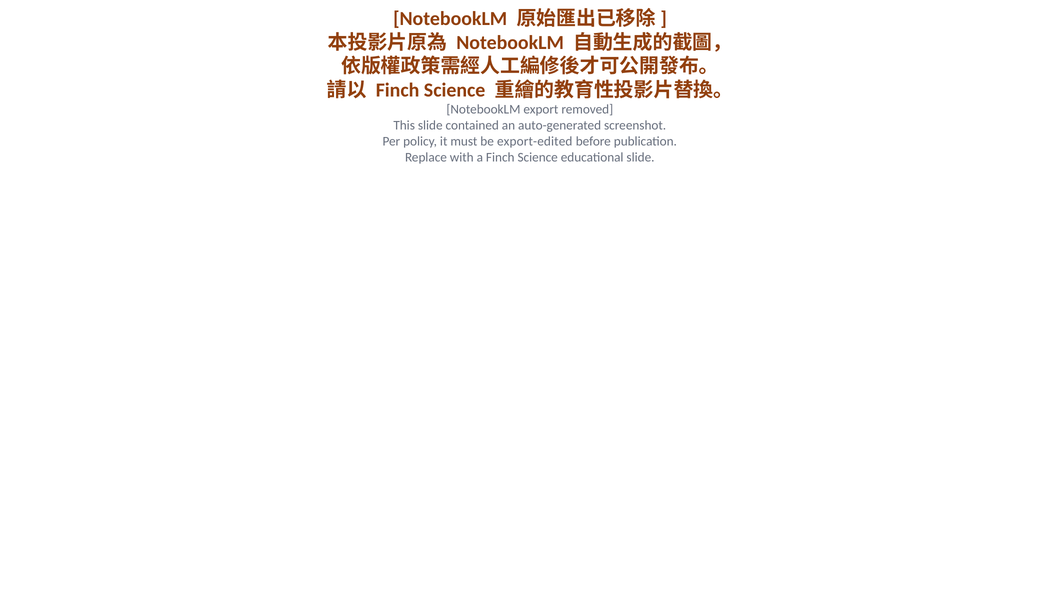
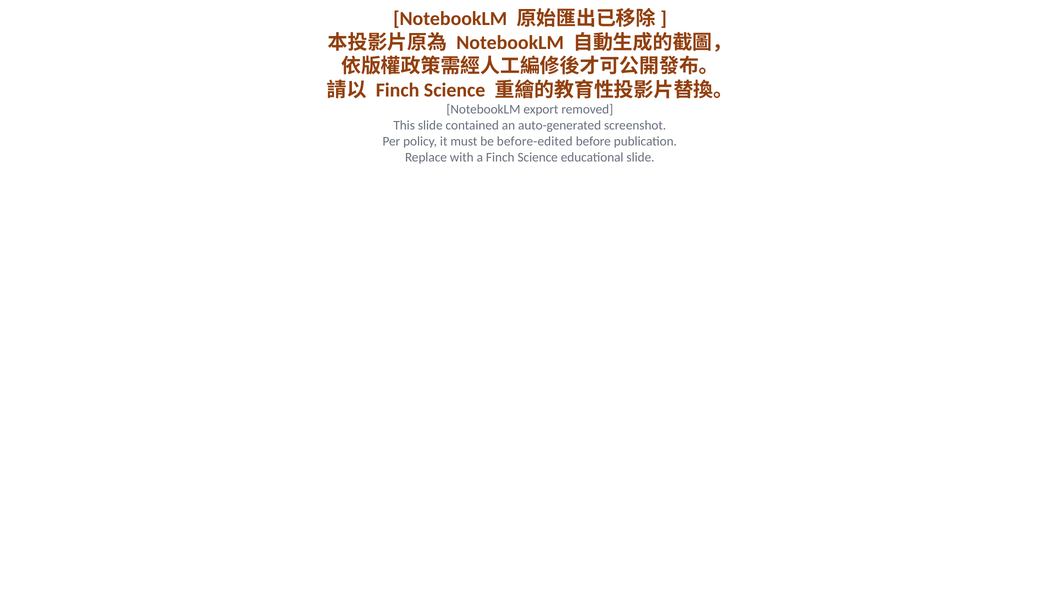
export-edited: export-edited -> before-edited
